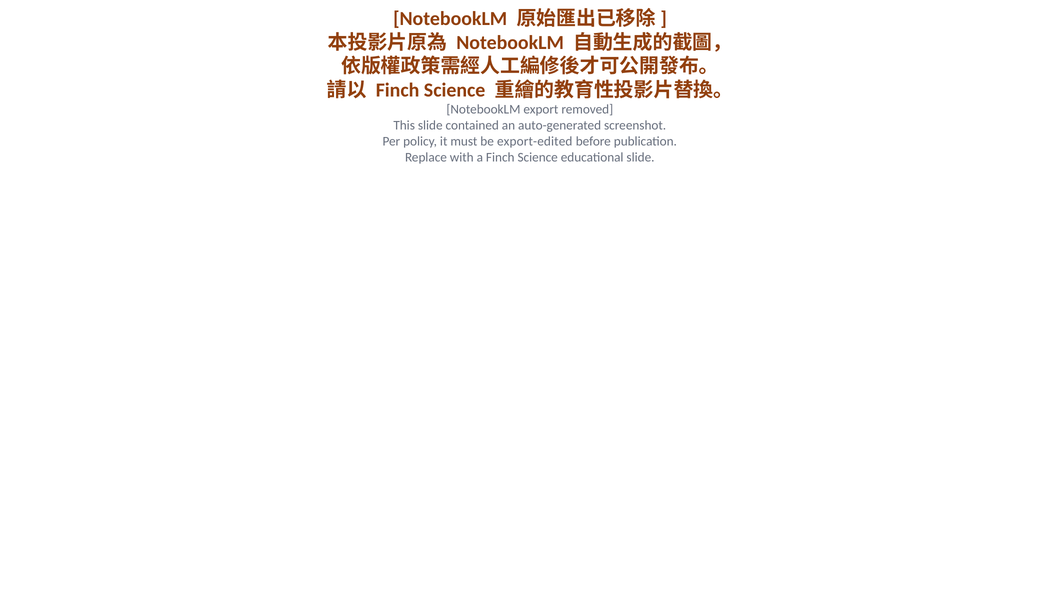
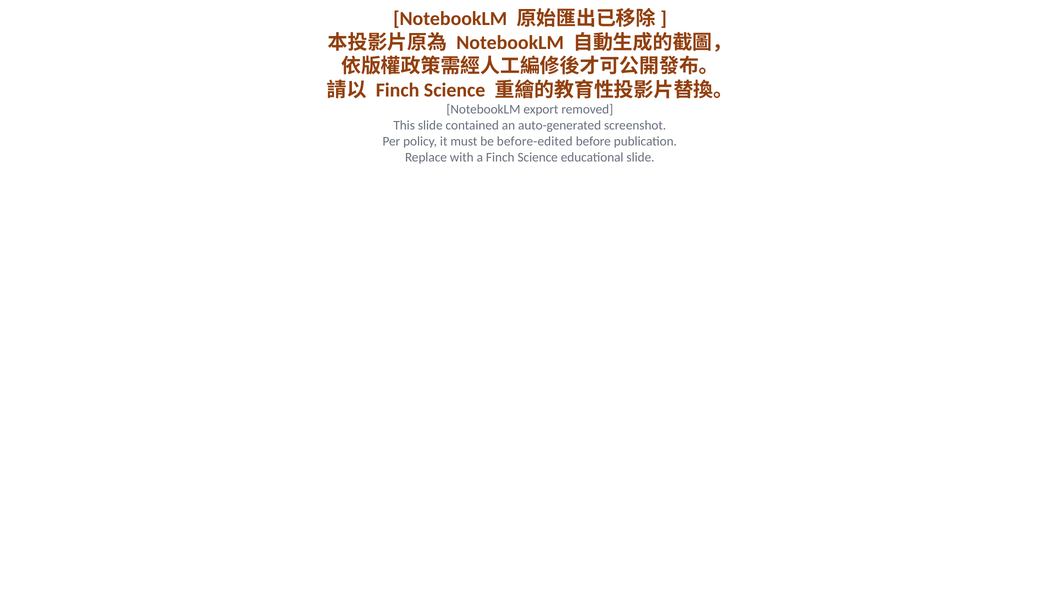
export-edited: export-edited -> before-edited
